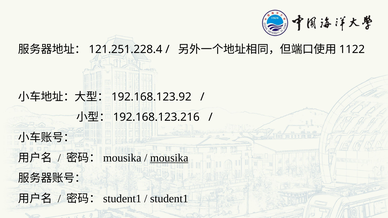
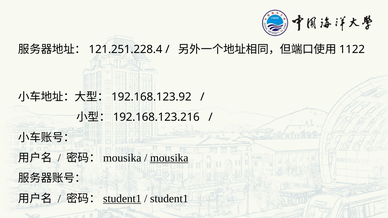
student1 at (122, 199) underline: none -> present
